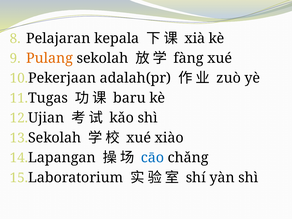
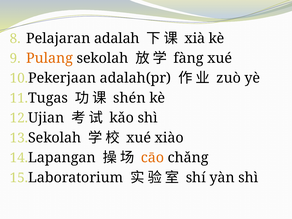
kepala: kepala -> adalah
baru: baru -> shén
cāo colour: blue -> orange
